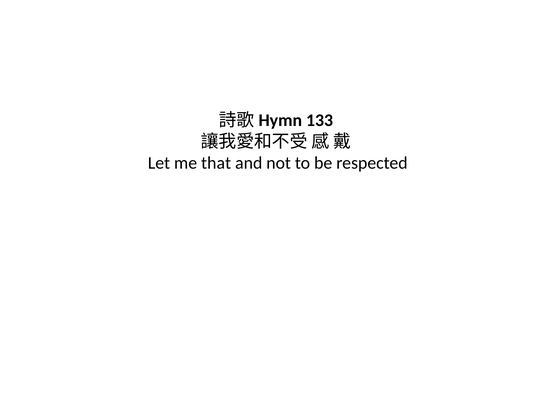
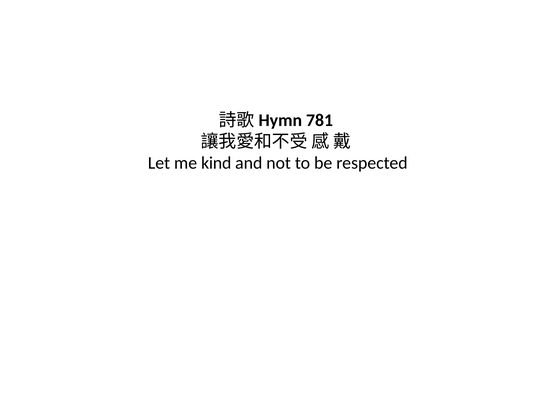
133: 133 -> 781
that: that -> kind
